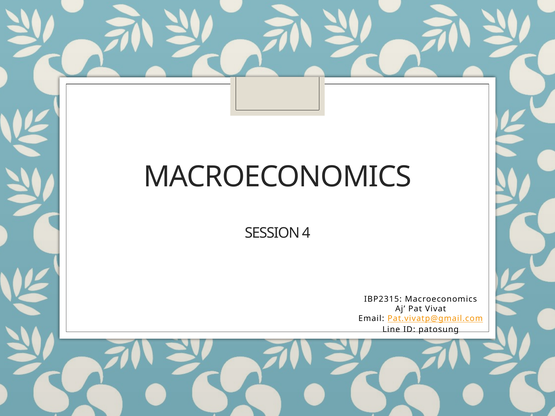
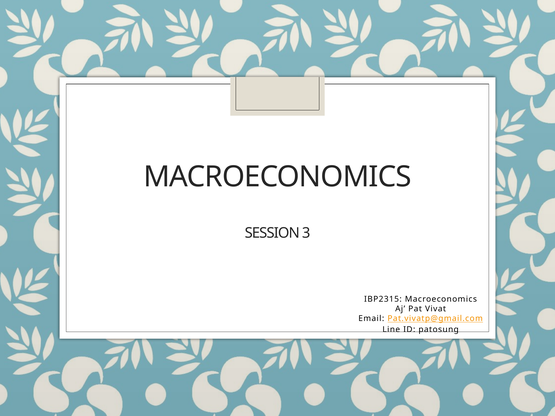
4: 4 -> 3
